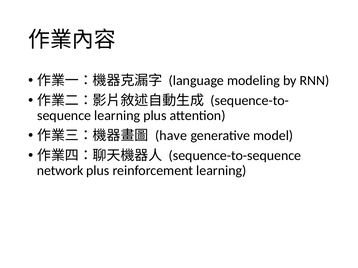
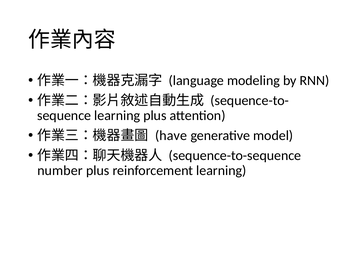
network: network -> number
